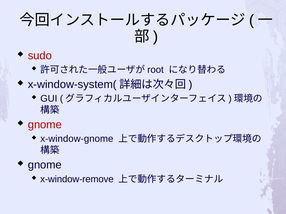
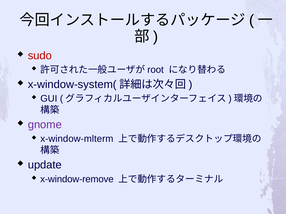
gnome at (45, 125) colour: red -> purple
x-window-gnome: x-window-gnome -> x-window-mlterm
gnome at (45, 165): gnome -> update
